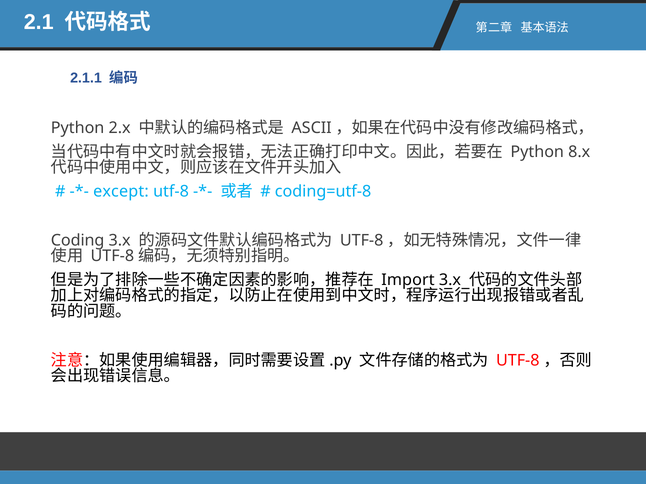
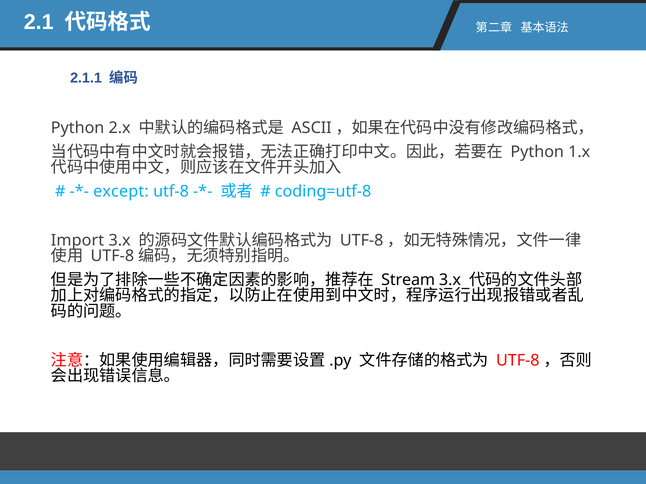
8.x: 8.x -> 1.x
Coding: Coding -> Import
Import: Import -> Stream
